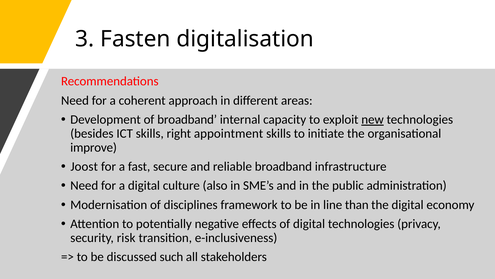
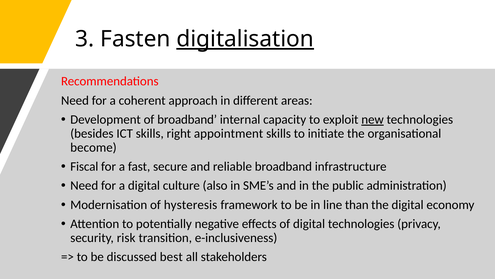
digitalisation underline: none -> present
improve: improve -> become
Joost: Joost -> Fiscal
disciplines: disciplines -> hysteresis
such: such -> best
